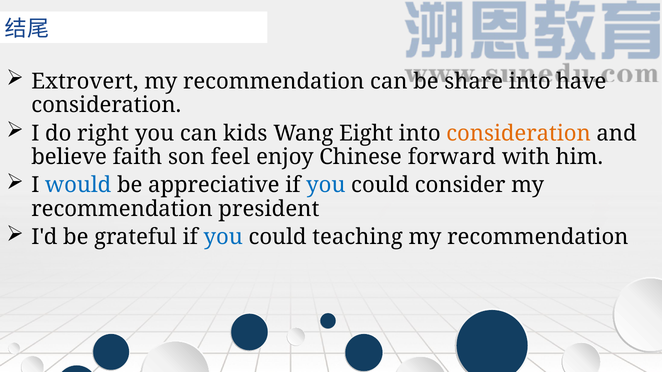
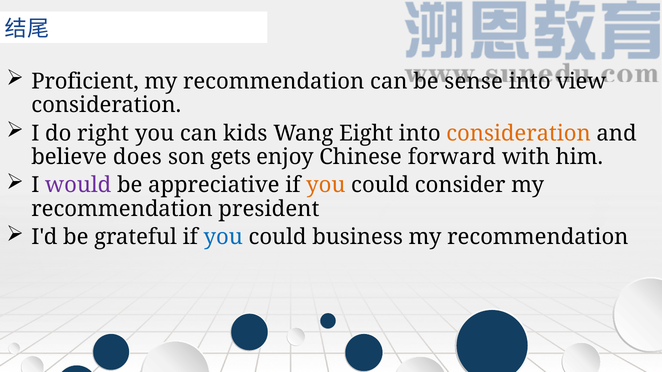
Extrovert: Extrovert -> Proficient
share: share -> sense
have: have -> view
faith: faith -> does
feel: feel -> gets
would colour: blue -> purple
you at (326, 185) colour: blue -> orange
could teaching: teaching -> business
